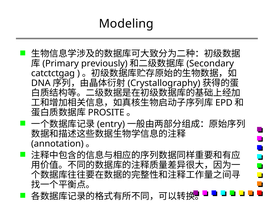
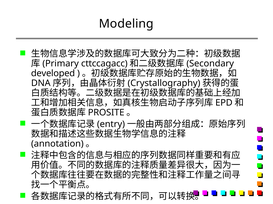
previously: previously -> cttccagacc
catctctgag: catctctgag -> developed
